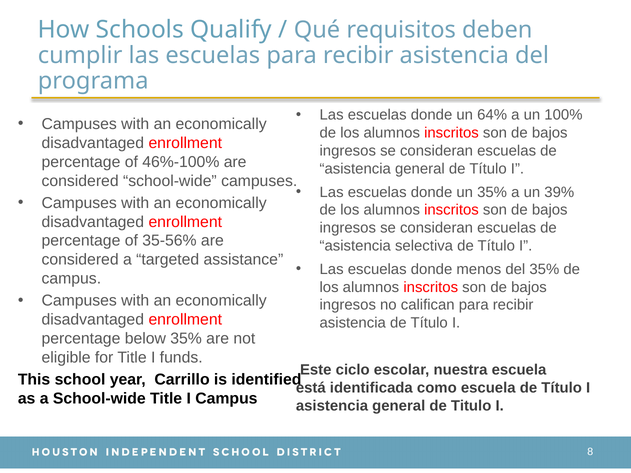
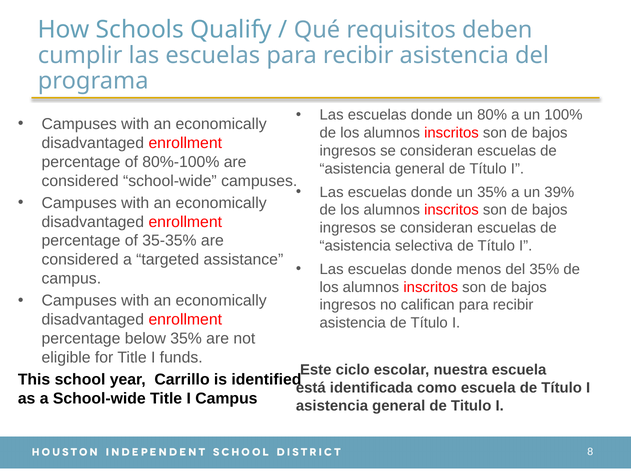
64%: 64% -> 80%
46%-100%: 46%-100% -> 80%-100%
35-56%: 35-56% -> 35-35%
